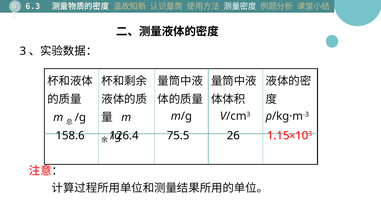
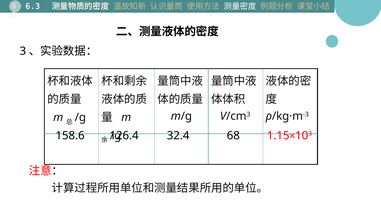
75.5: 75.5 -> 32.4
26: 26 -> 68
